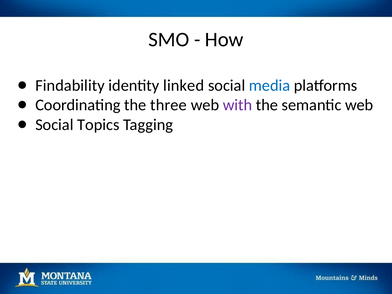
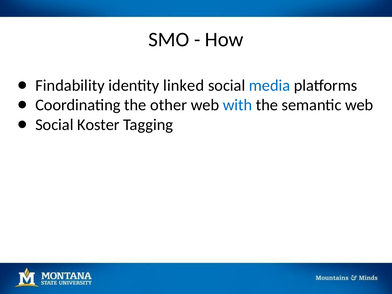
three: three -> other
with colour: purple -> blue
Topics: Topics -> Koster
